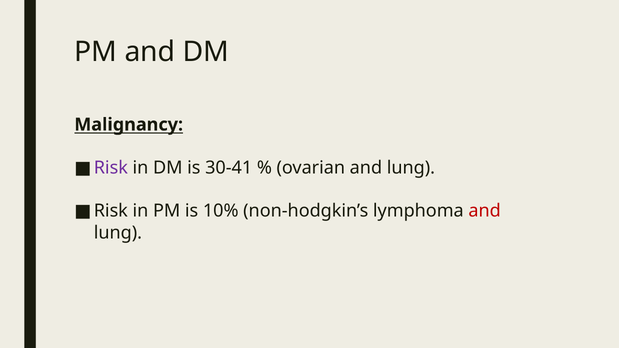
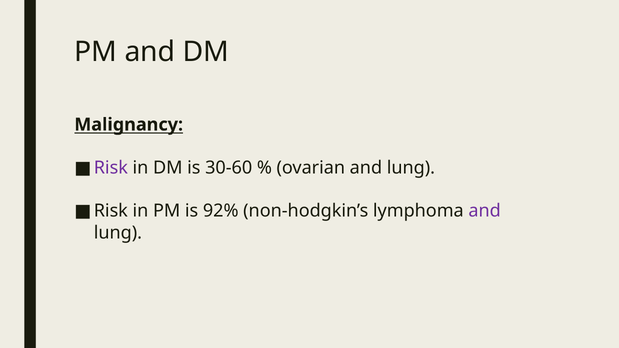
30-41: 30-41 -> 30-60
10%: 10% -> 92%
and at (485, 211) colour: red -> purple
